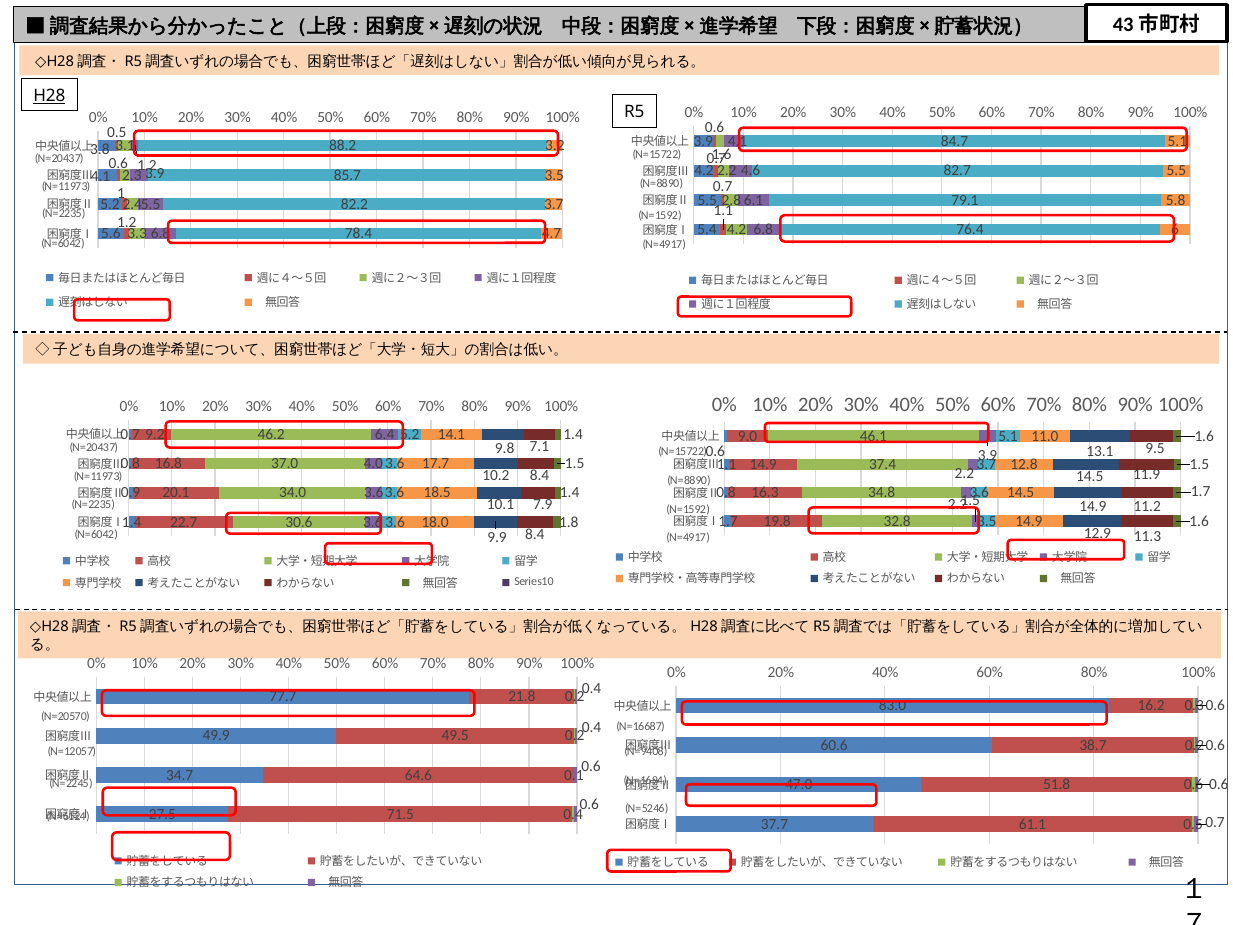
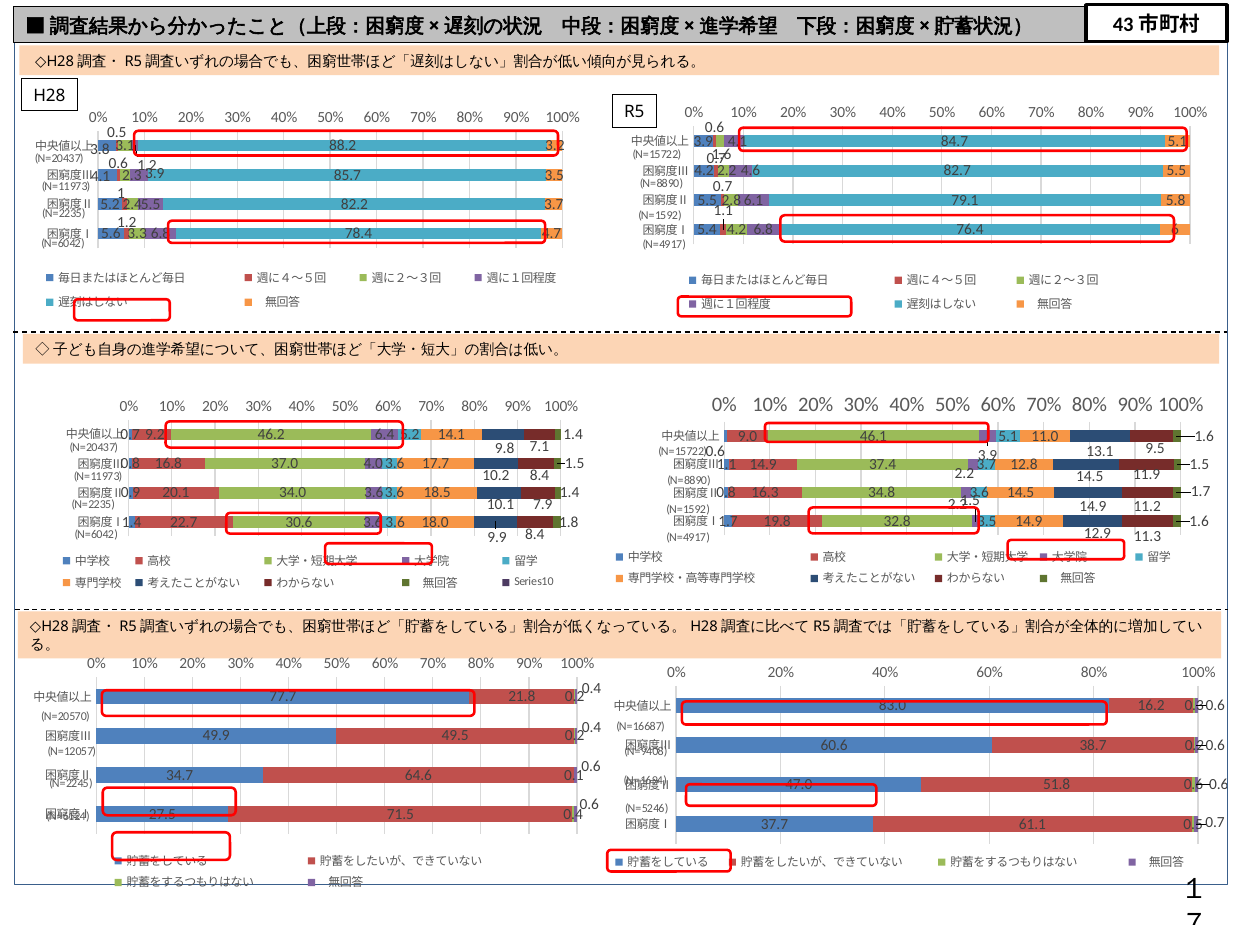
H28 underline: present -> none
